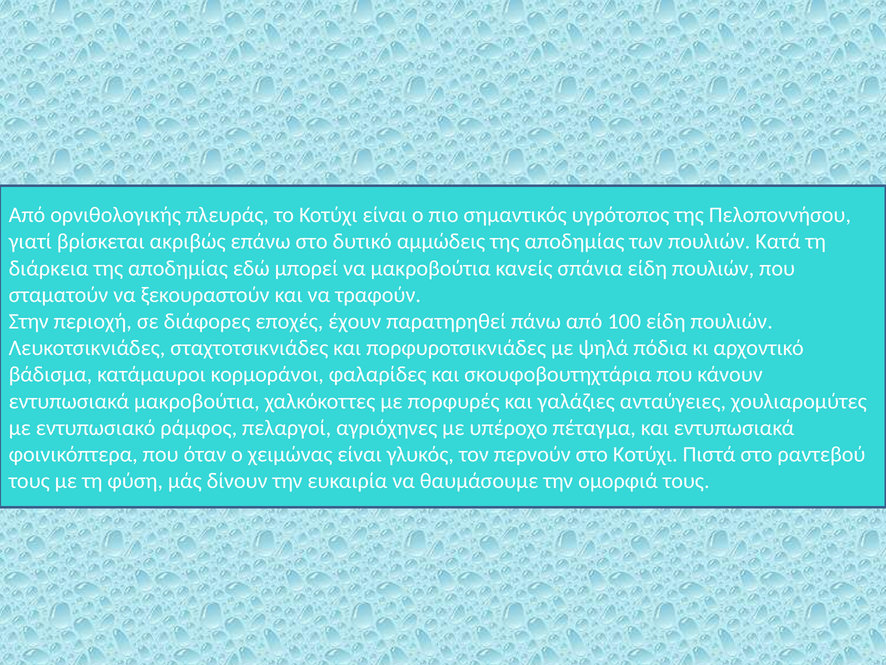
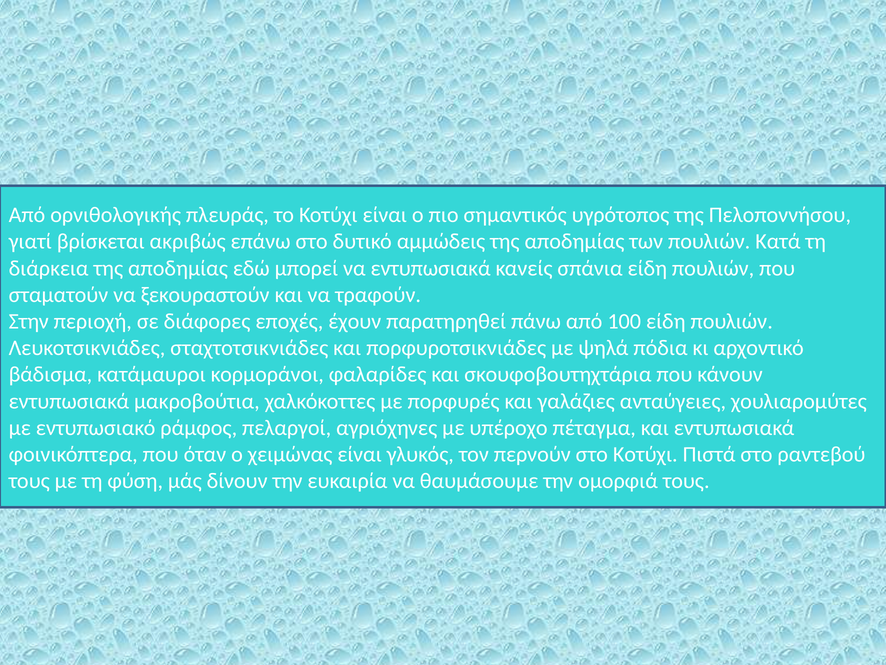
να μακροβούτια: μακροβούτια -> εντυπωσιακά
